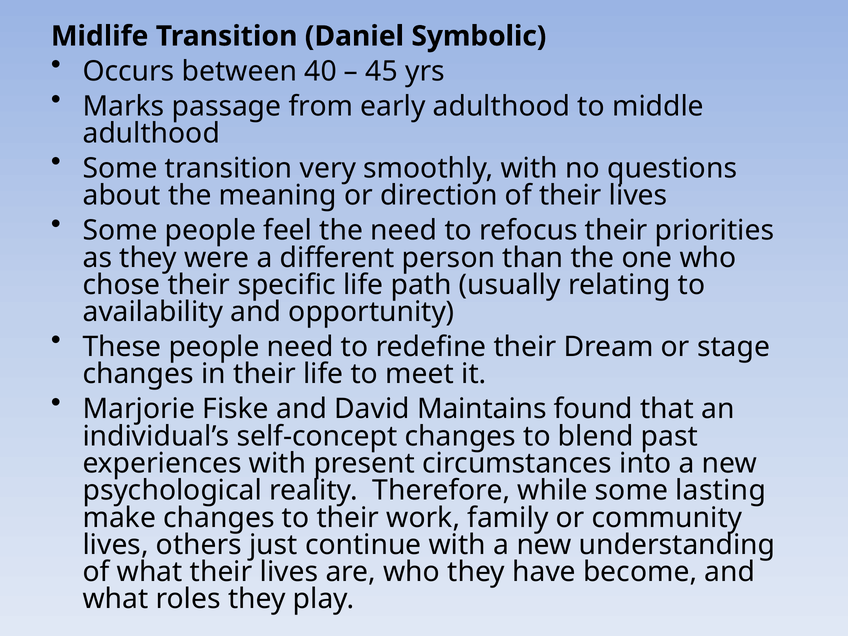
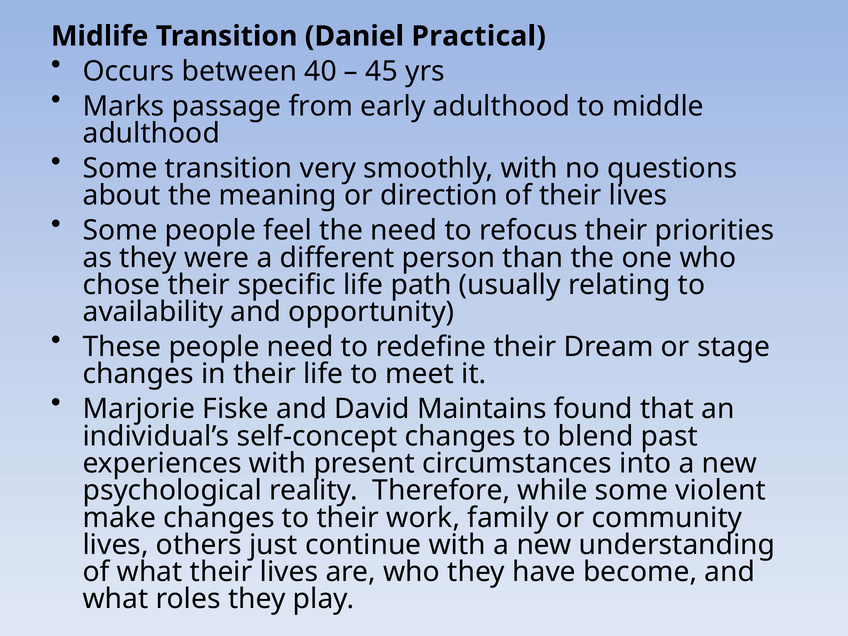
Symbolic: Symbolic -> Practical
lasting: lasting -> violent
